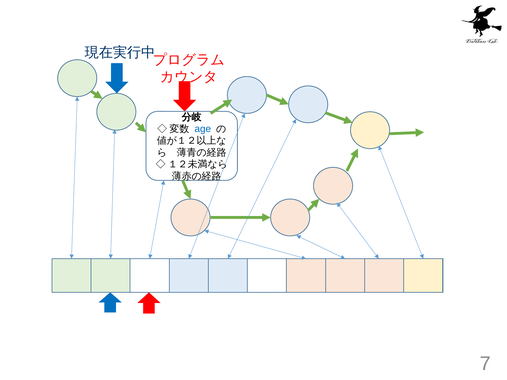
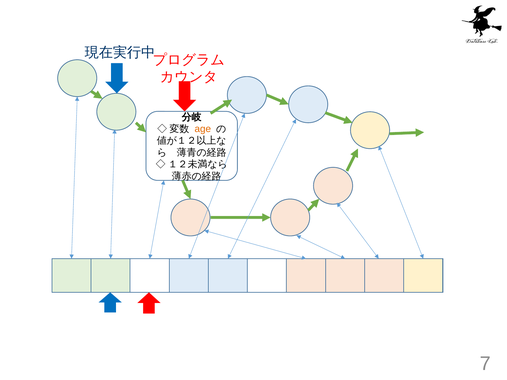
age colour: blue -> orange
